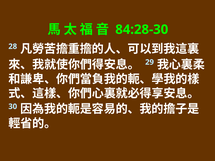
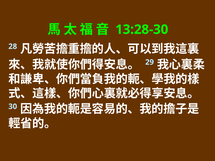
84:28-30: 84:28-30 -> 13:28-30
